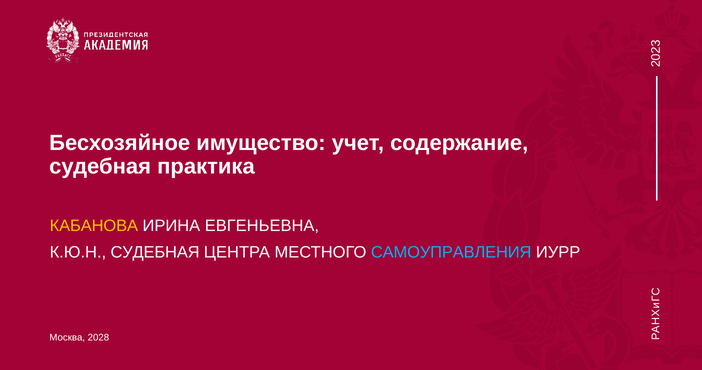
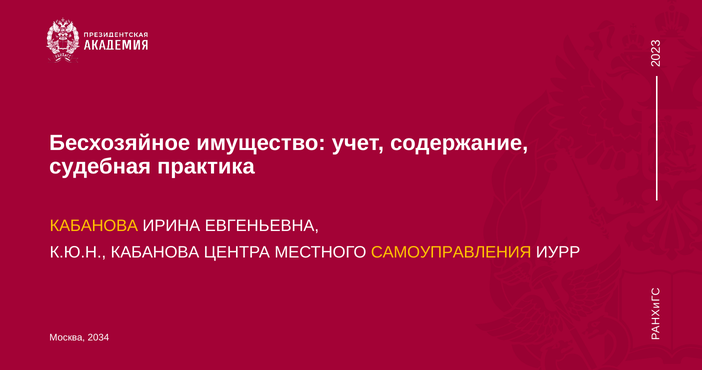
К.Ю.Н СУДЕБНАЯ: СУДЕБНАЯ -> КАБАНОВА
САМОУПРАВЛЕНИЯ colour: light blue -> yellow
2028: 2028 -> 2034
